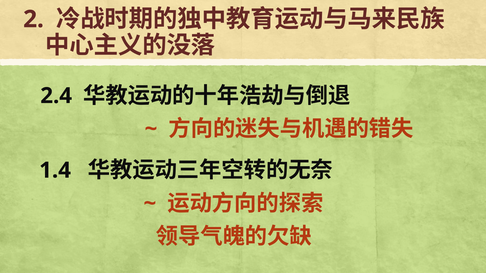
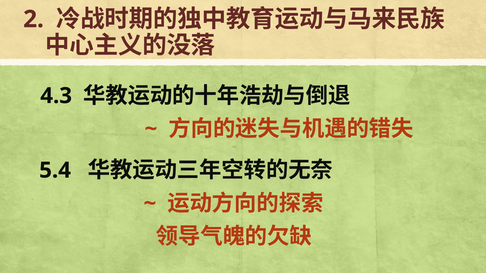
2.4: 2.4 -> 4.3
1.4: 1.4 -> 5.4
